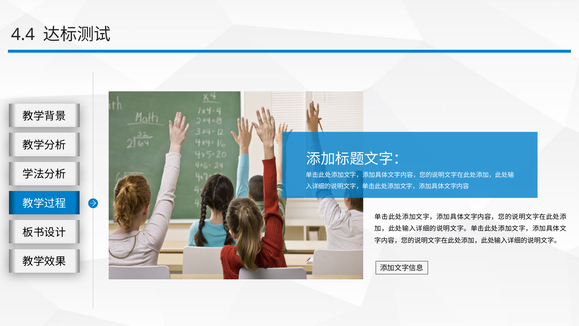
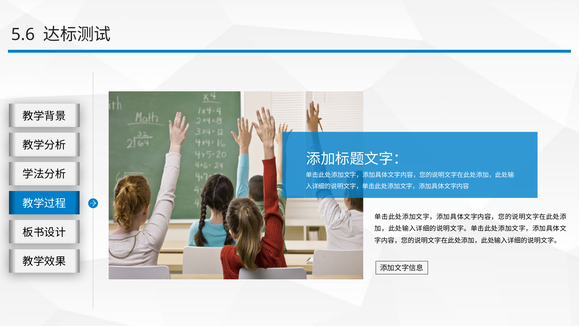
4.4: 4.4 -> 5.6
